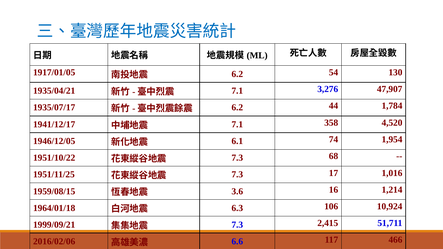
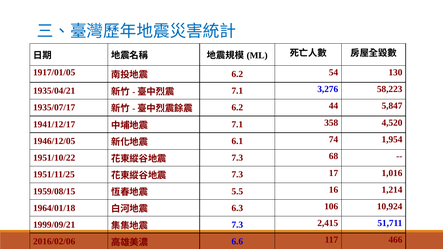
47,907: 47,907 -> 58,223
1,784: 1,784 -> 5,847
3.6: 3.6 -> 5.5
